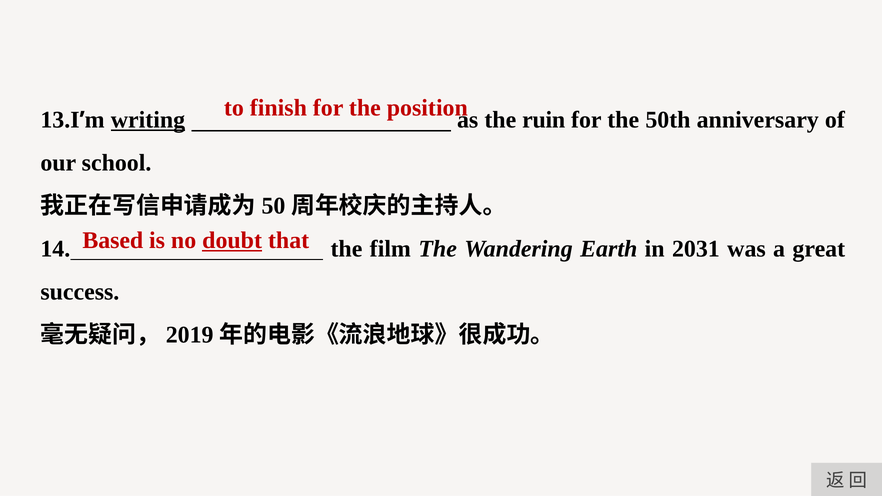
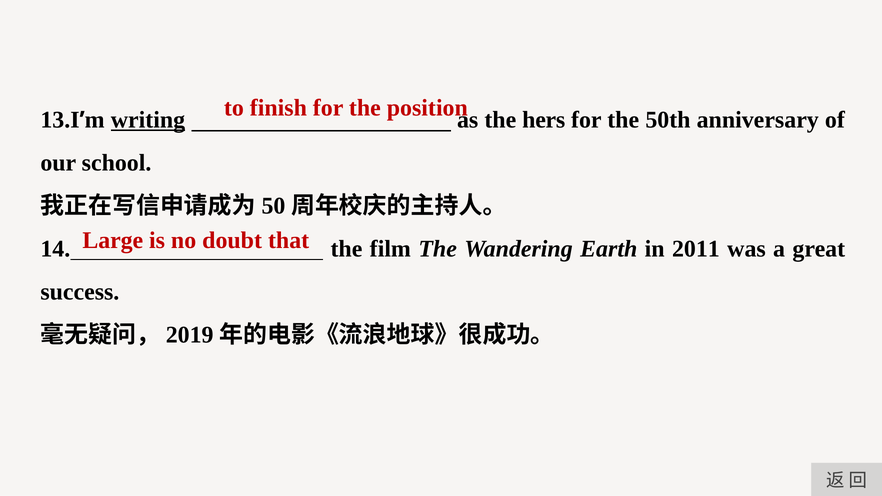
ruin: ruin -> hers
Based: Based -> Large
doubt underline: present -> none
2031: 2031 -> 2011
